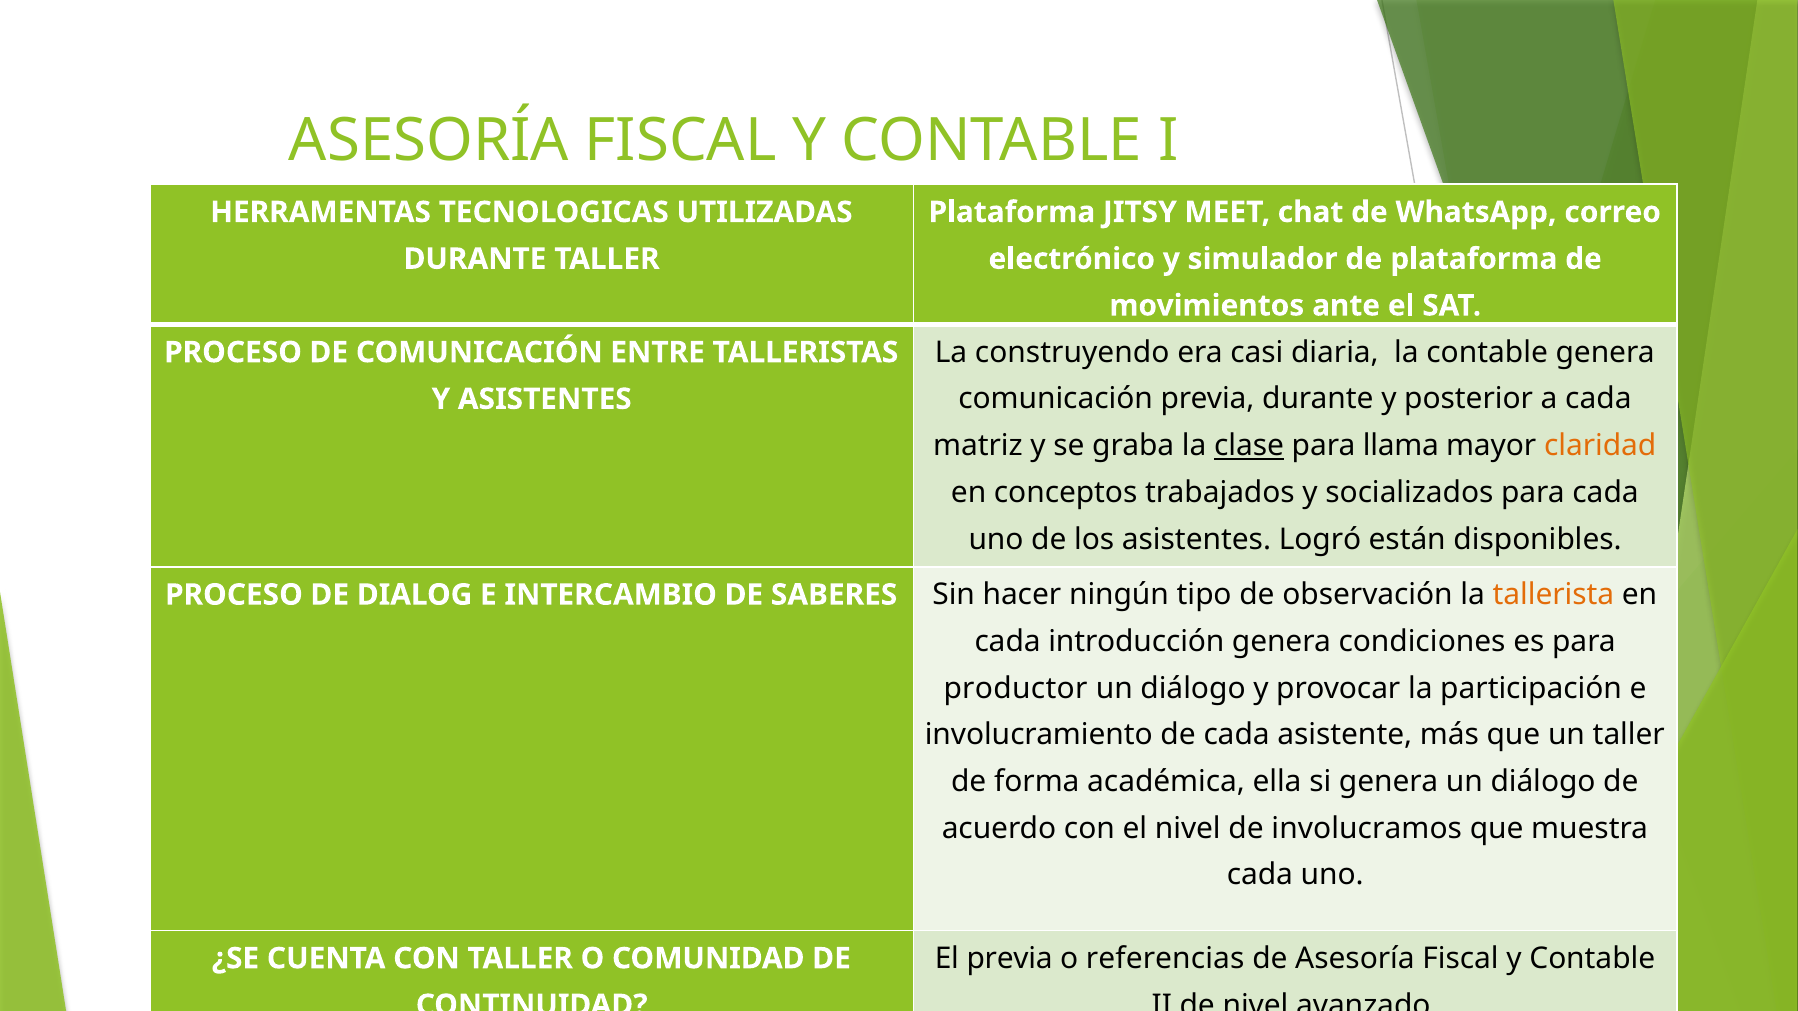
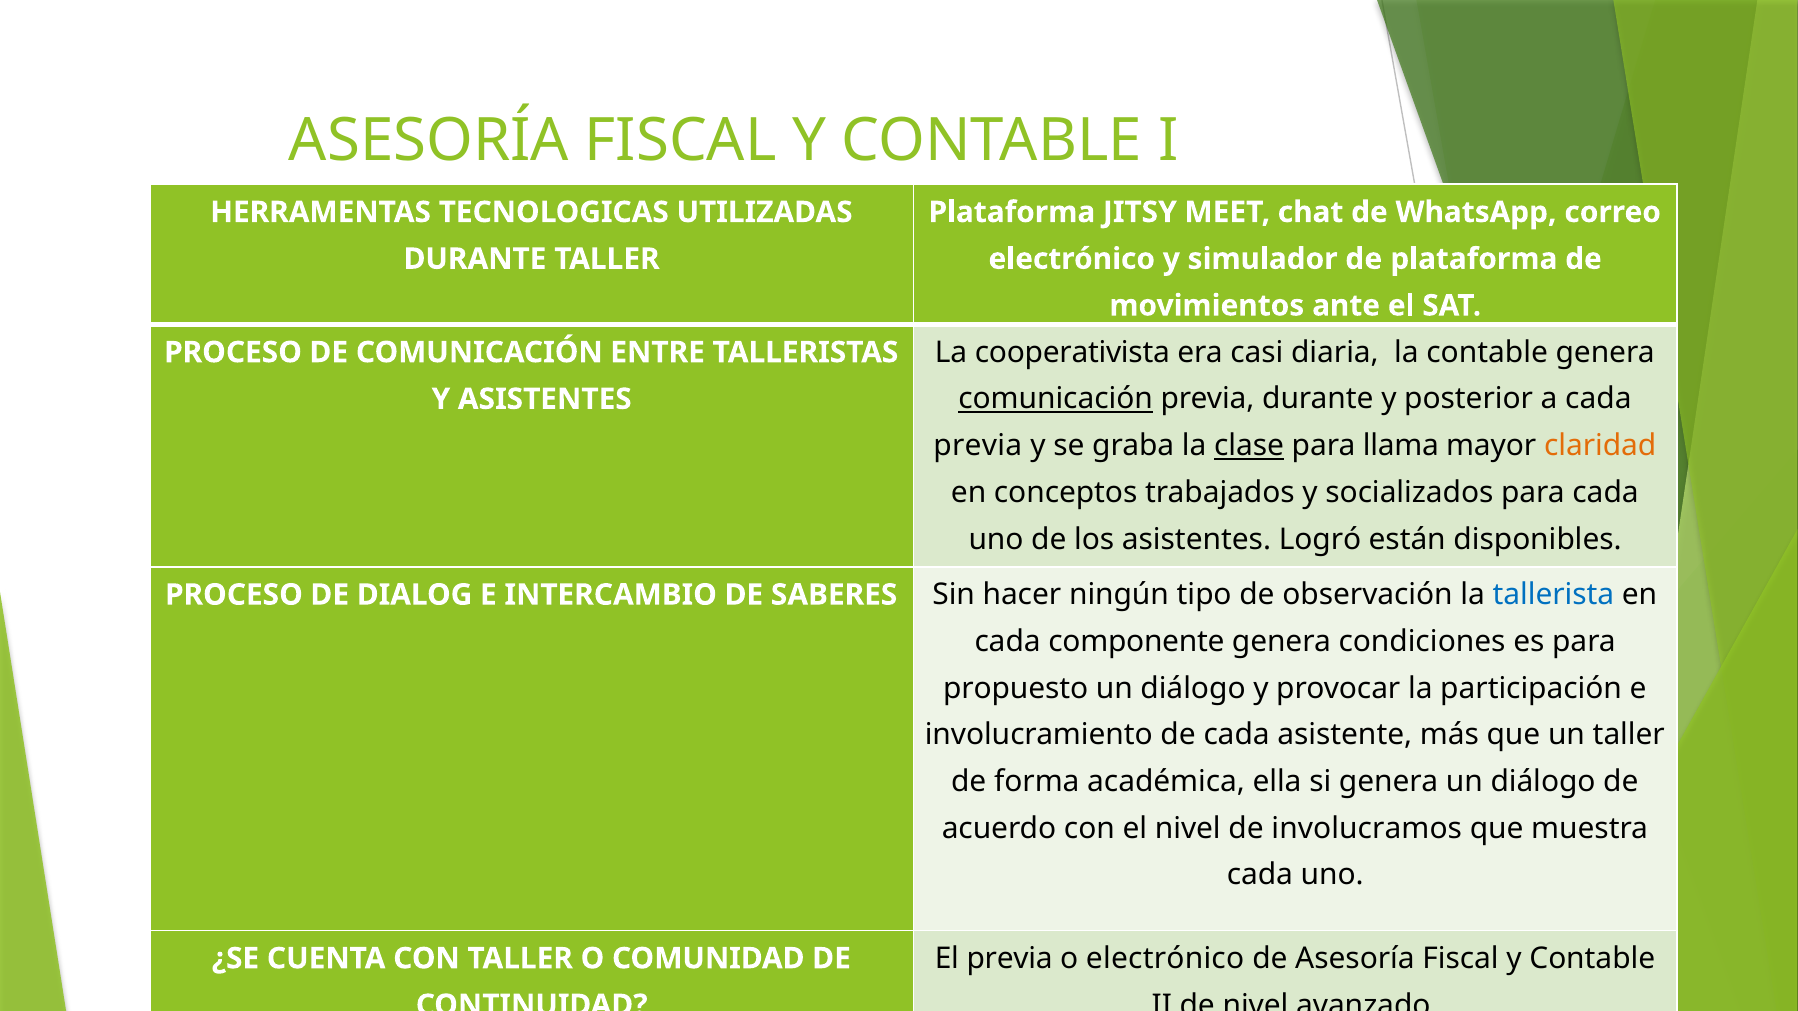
construyendo: construyendo -> cooperativista
comunicación at (1056, 399) underline: none -> present
matriz at (978, 446): matriz -> previa
tallerista colour: orange -> blue
introducción: introducción -> componente
productor: productor -> propuesto
o referencias: referencias -> electrónico
